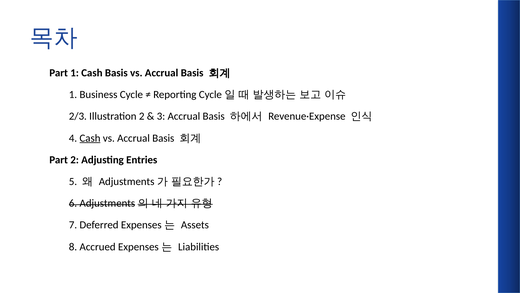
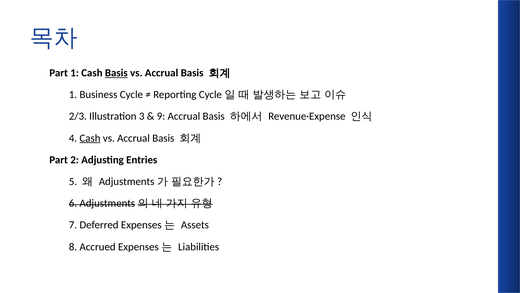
Basis at (116, 73) underline: none -> present
Illustration 2: 2 -> 3
3: 3 -> 9
